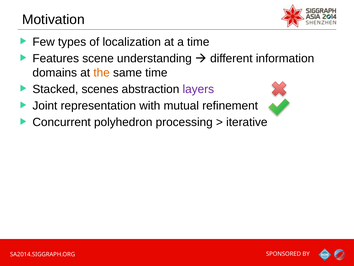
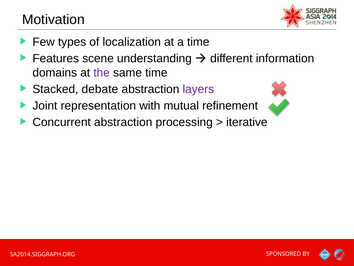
the colour: orange -> purple
scenes: scenes -> debate
Concurrent polyhedron: polyhedron -> abstraction
